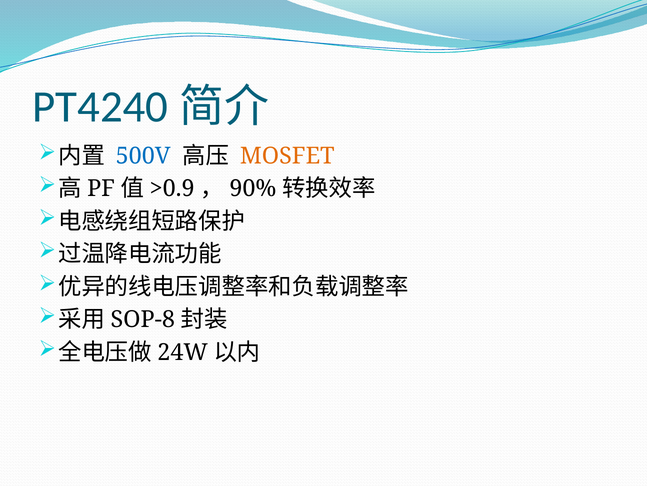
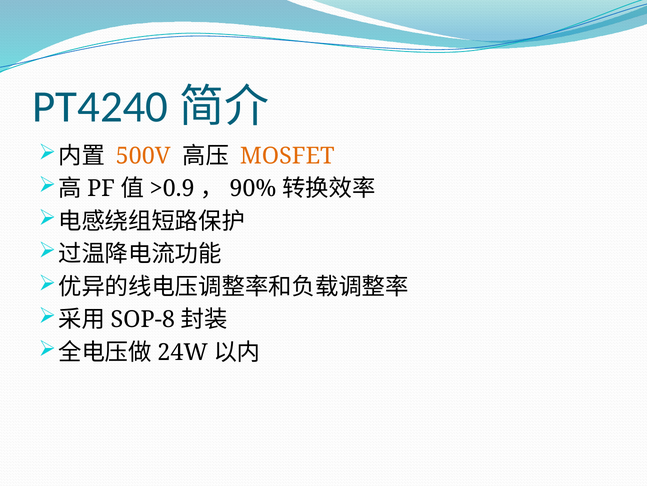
500V colour: blue -> orange
